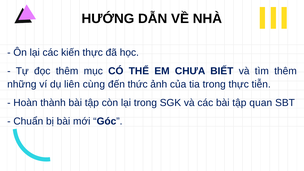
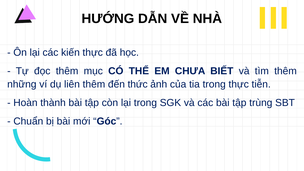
liên cùng: cùng -> thêm
quan: quan -> trùng
